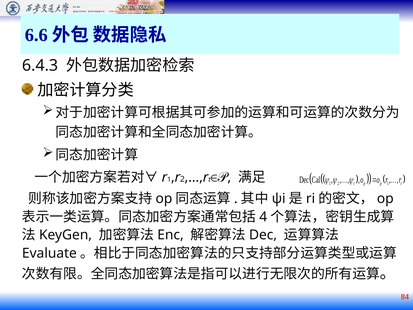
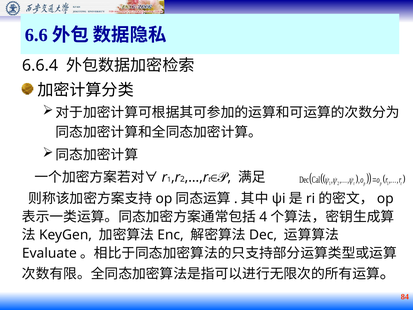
6.4.3: 6.4.3 -> 6.6.4
